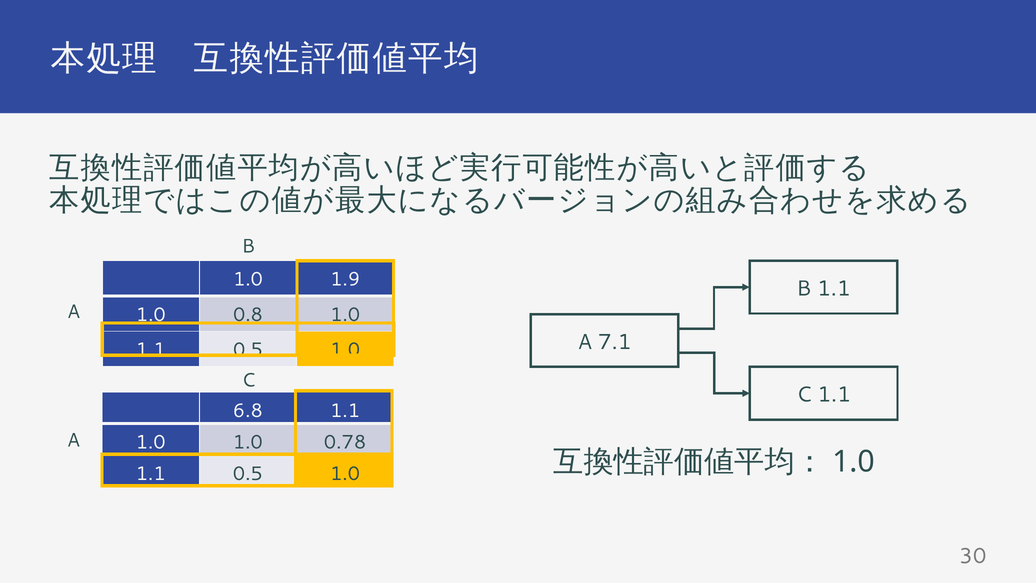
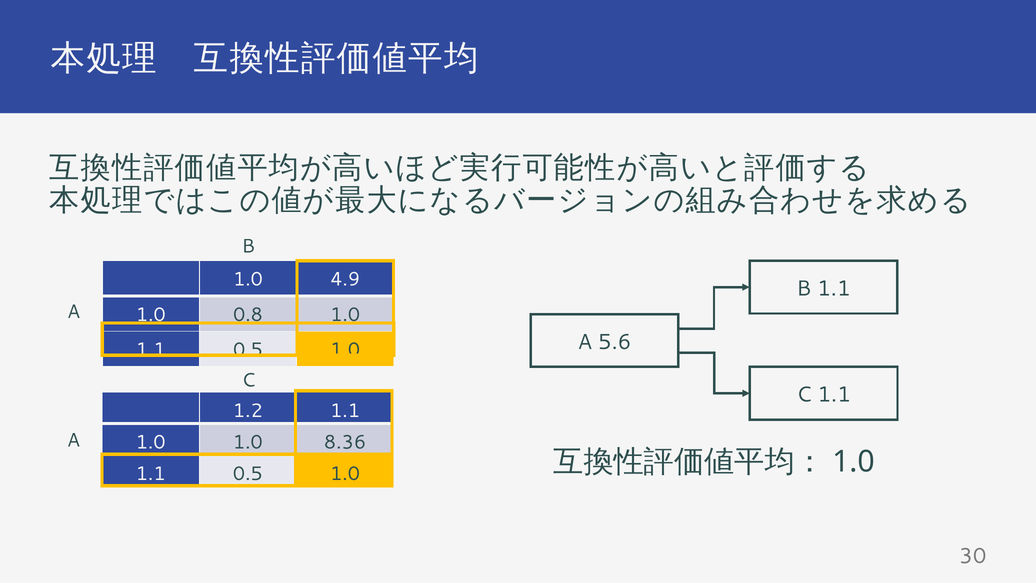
1.9: 1.9 -> 4.9
7.1: 7.1 -> 5.6
6.8: 6.8 -> 1.2
0.78: 0.78 -> 8.36
